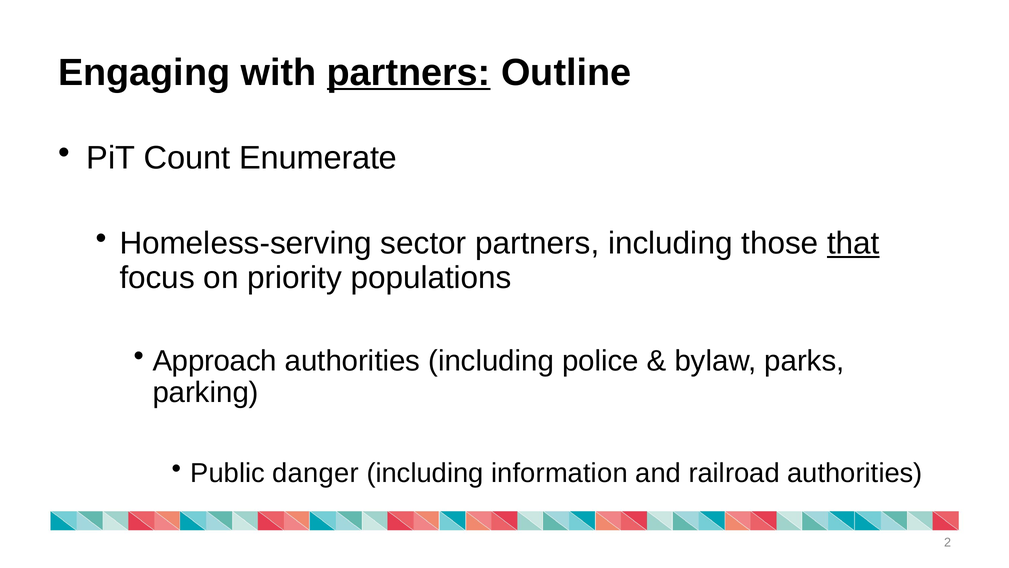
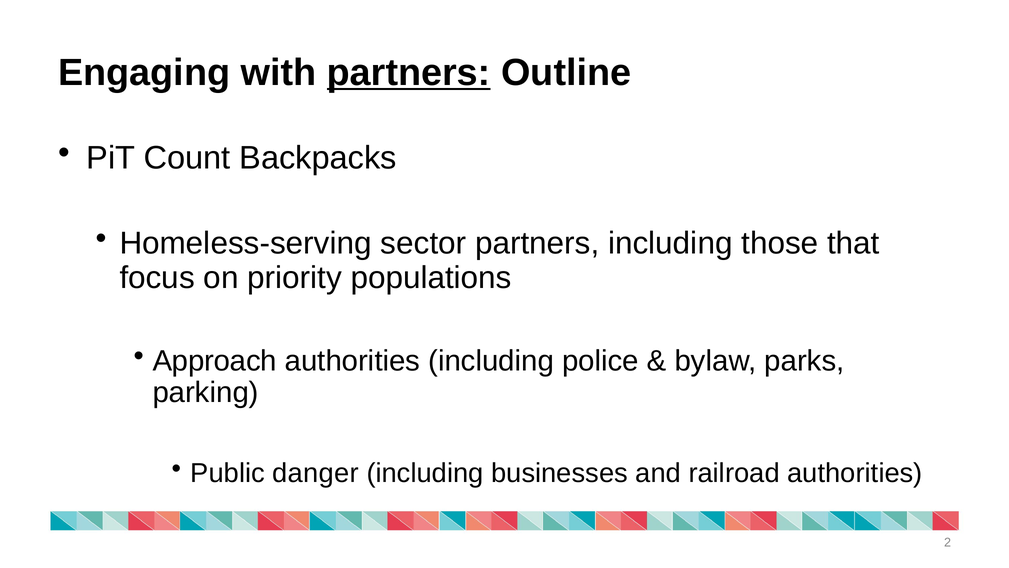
Enumerate: Enumerate -> Backpacks
that underline: present -> none
information: information -> businesses
